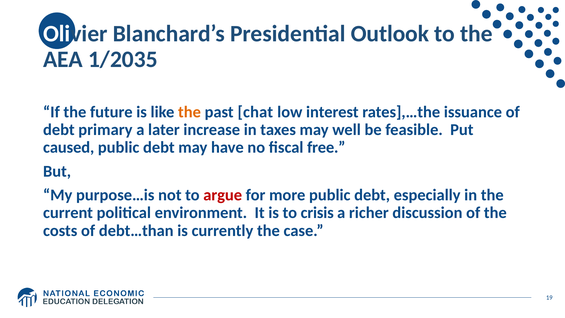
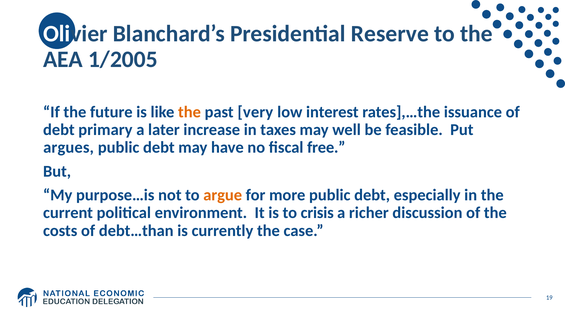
Outlook: Outlook -> Reserve
1/2035: 1/2035 -> 1/2005
chat: chat -> very
caused: caused -> argues
argue colour: red -> orange
